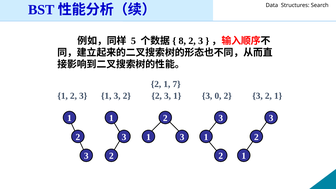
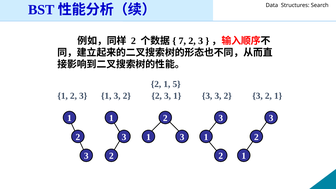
5 at (133, 41): 5 -> 2
8: 8 -> 7
7: 7 -> 5
3 0: 0 -> 3
